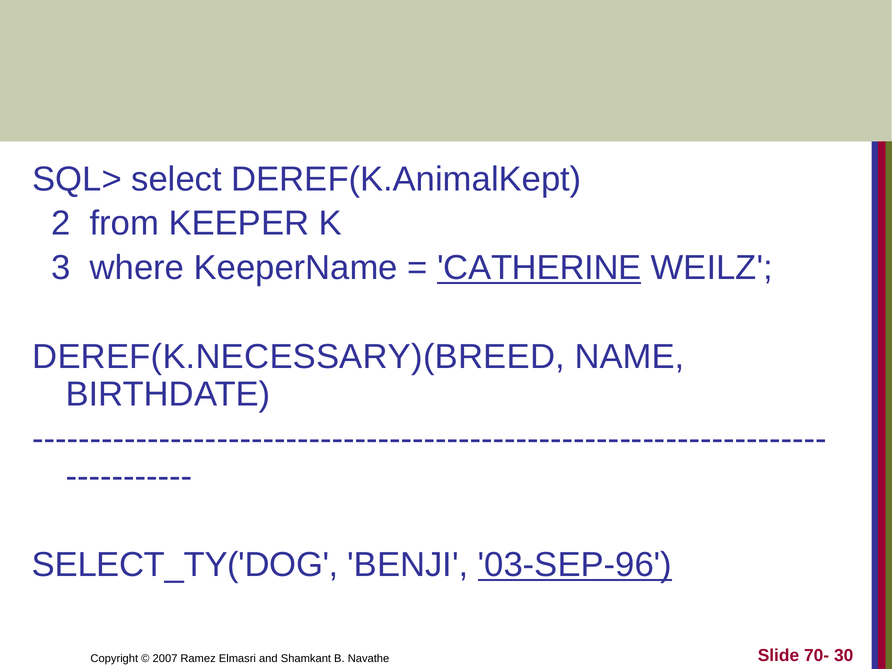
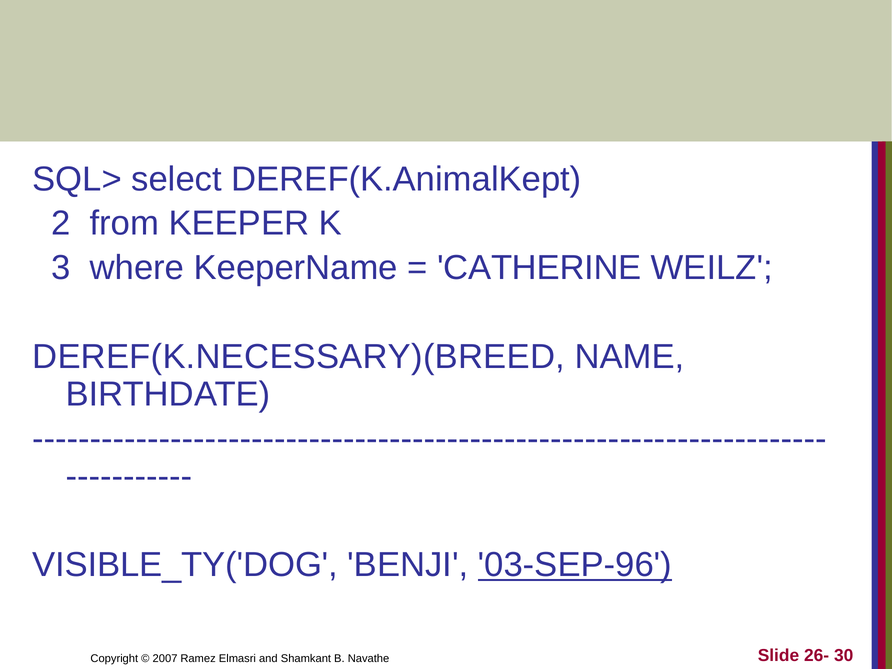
CATHERINE underline: present -> none
SELECT_TY('DOG: SELECT_TY('DOG -> VISIBLE_TY('DOG
70-: 70- -> 26-
